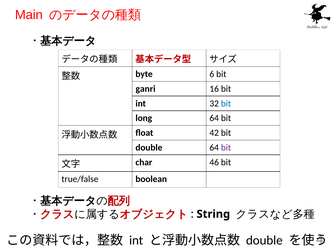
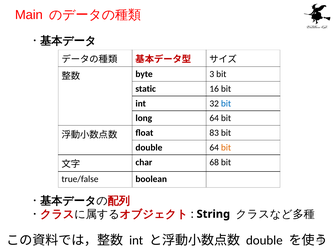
6: 6 -> 3
ganri: ganri -> static
42: 42 -> 83
bit at (226, 148) colour: purple -> orange
46: 46 -> 68
